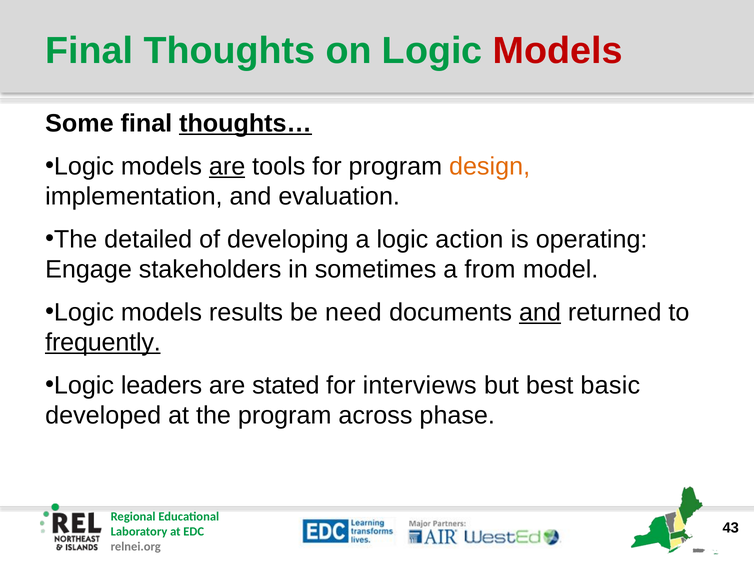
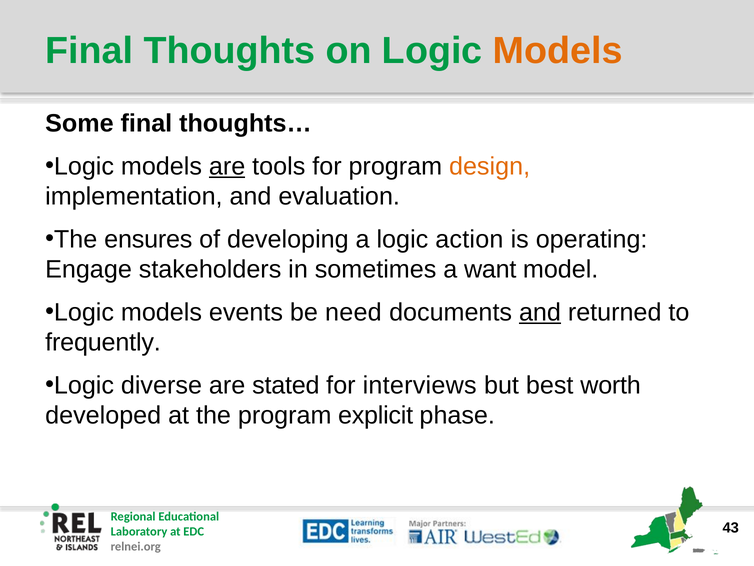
Models at (558, 51) colour: red -> orange
thoughts… underline: present -> none
detailed: detailed -> ensures
from: from -> want
results: results -> events
frequently underline: present -> none
leaders: leaders -> diverse
basic: basic -> worth
across: across -> explicit
